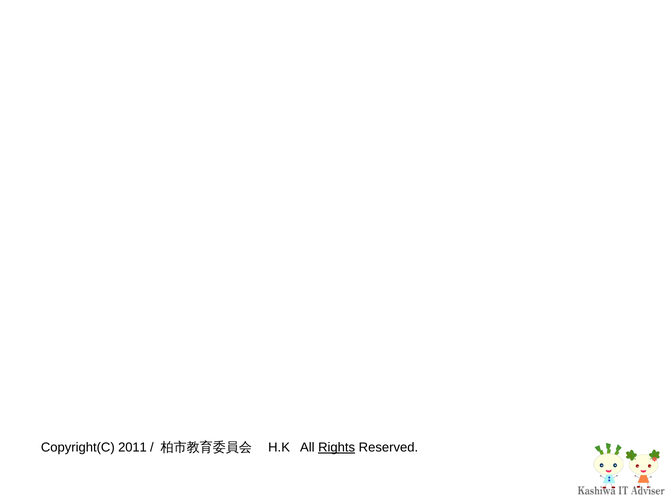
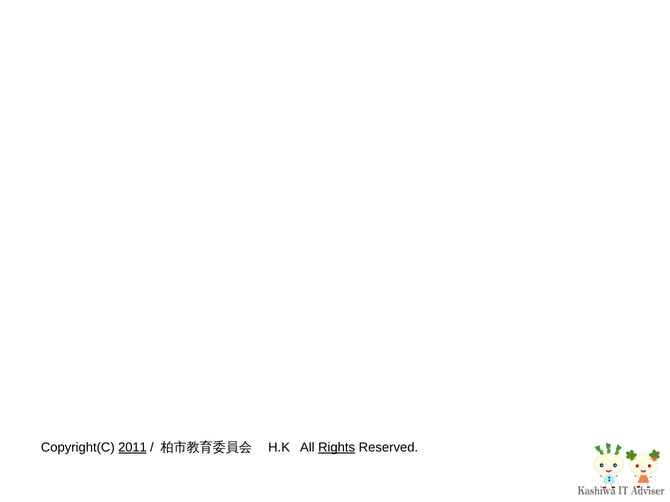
2011 underline: none -> present
